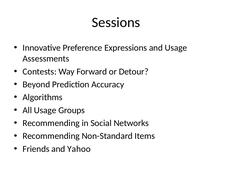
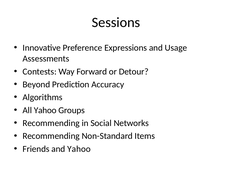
All Usage: Usage -> Yahoo
